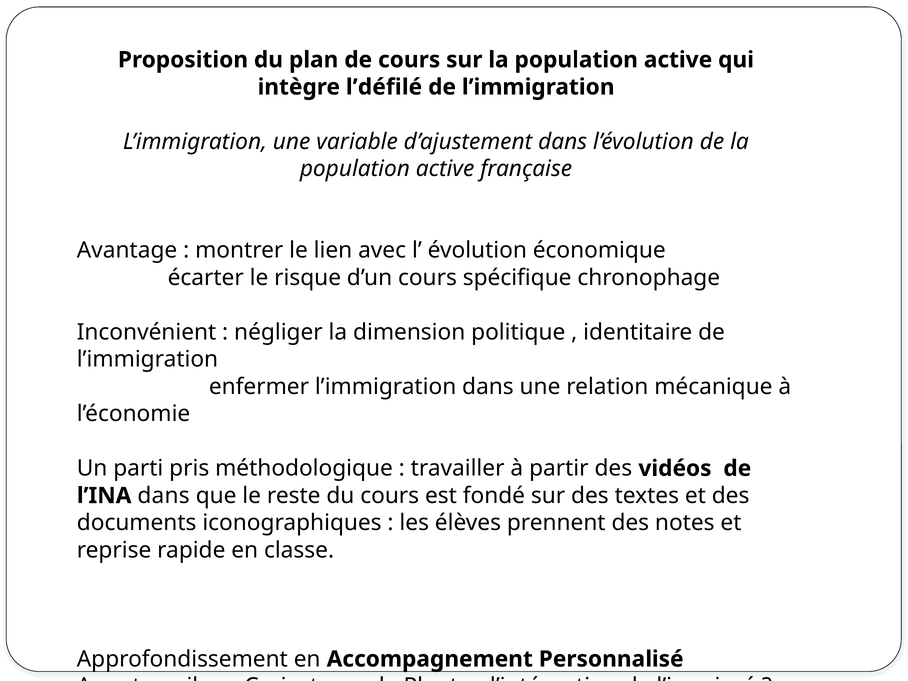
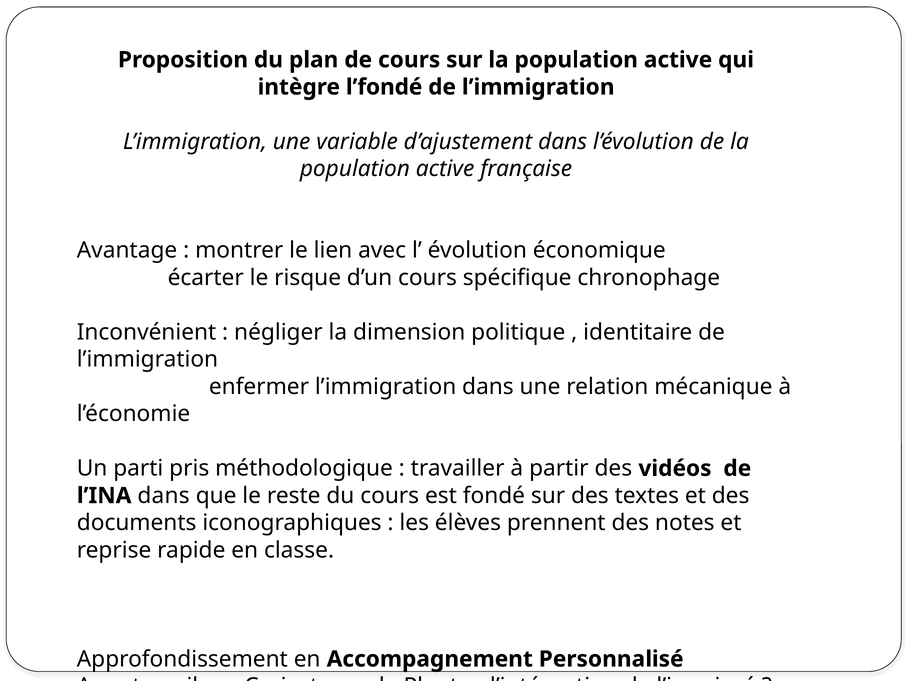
l’défilé: l’défilé -> l’fondé
